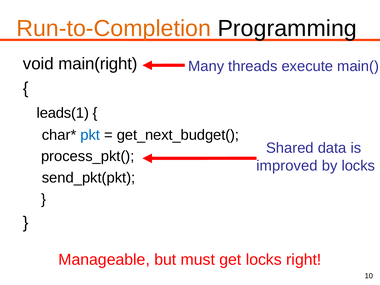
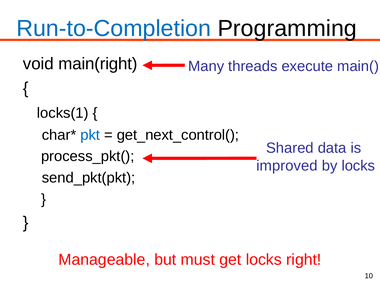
Run-to-Completion colour: orange -> blue
leads(1: leads(1 -> locks(1
get_next_budget(: get_next_budget( -> get_next_control(
